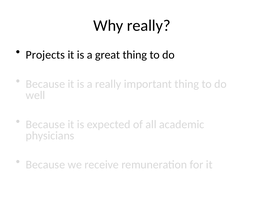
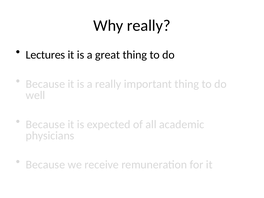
Projects: Projects -> Lectures
